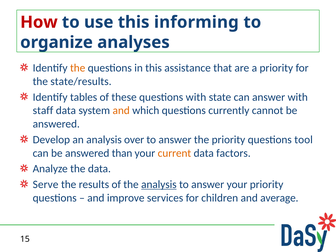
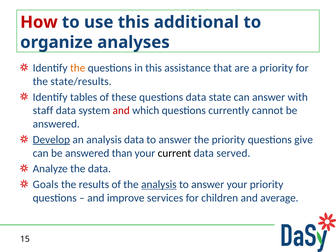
informing: informing -> additional
questions with: with -> data
and at (121, 111) colour: orange -> red
Develop underline: none -> present
analysis over: over -> data
tool: tool -> give
current colour: orange -> black
factors: factors -> served
Serve: Serve -> Goals
